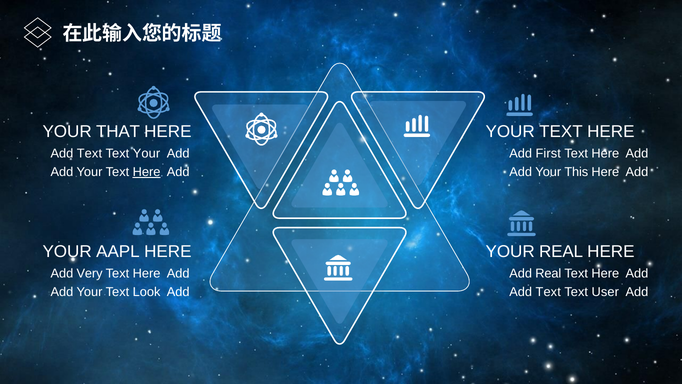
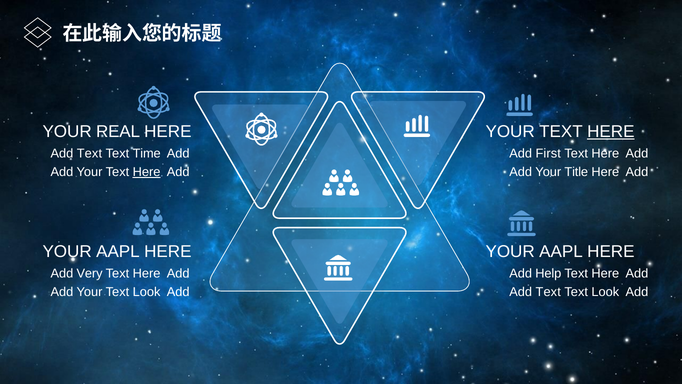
THAT: THAT -> REAL
HERE at (611, 132) underline: none -> present
Text Your: Your -> Time
This: This -> Title
REAL at (561, 251): REAL -> AAPL
Add Real: Real -> Help
User at (605, 292): User -> Look
